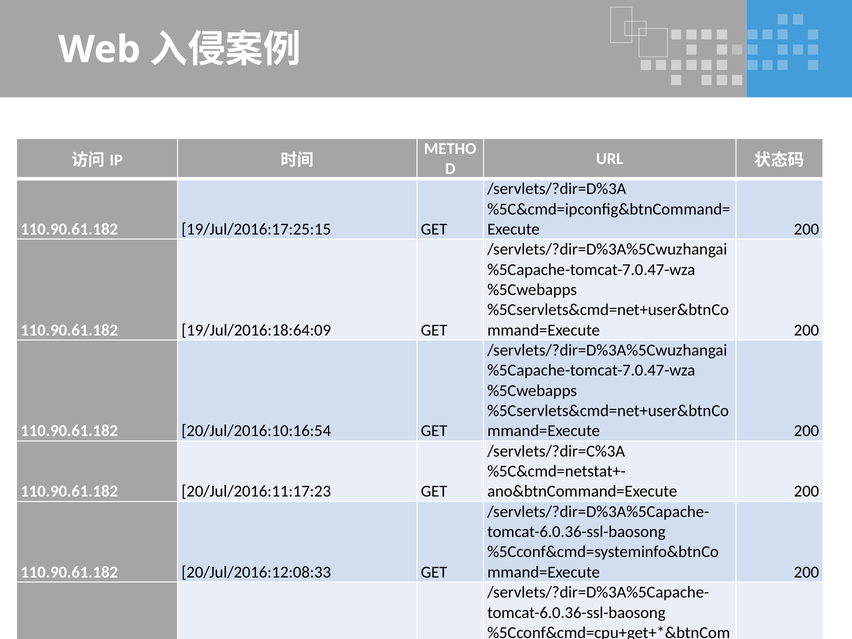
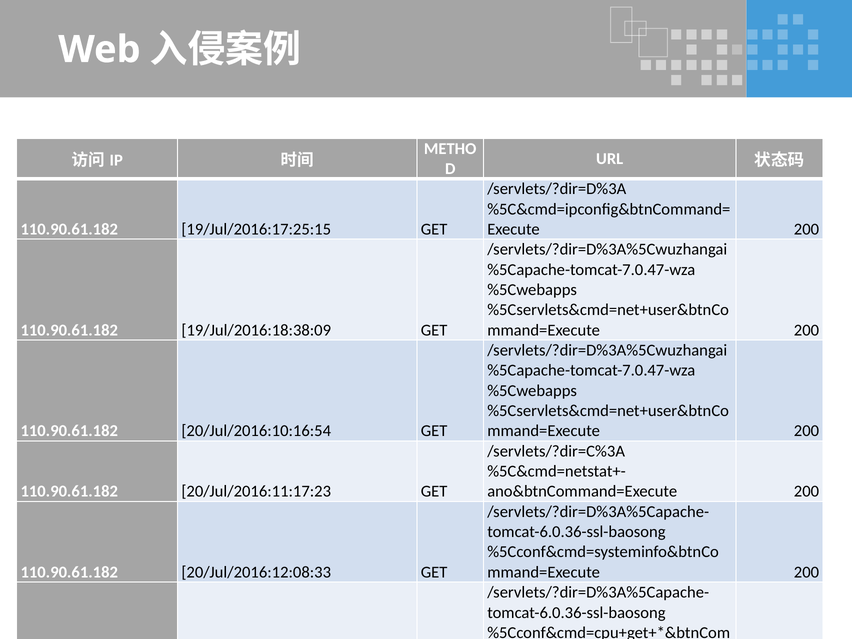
19/Jul/2016:18:64:09: 19/Jul/2016:18:64:09 -> 19/Jul/2016:18:38:09
